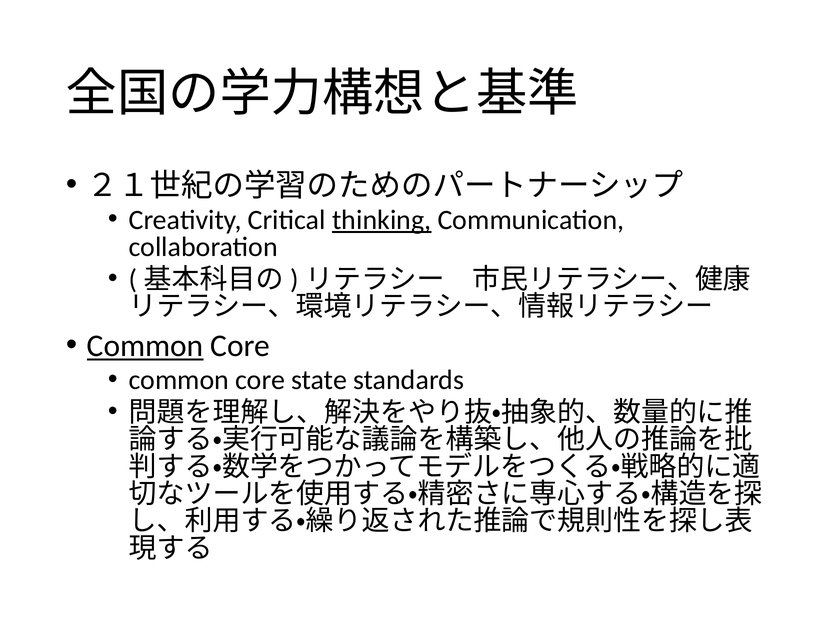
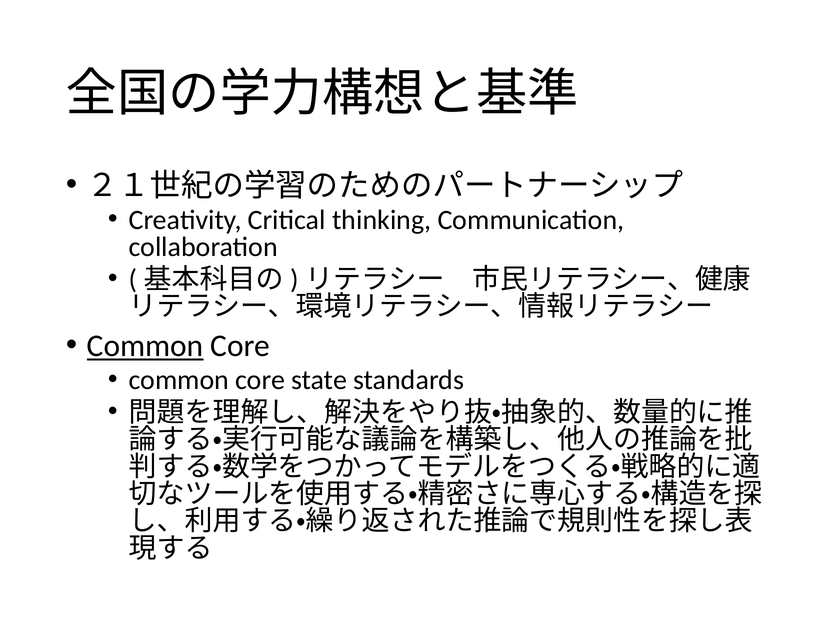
thinking underline: present -> none
